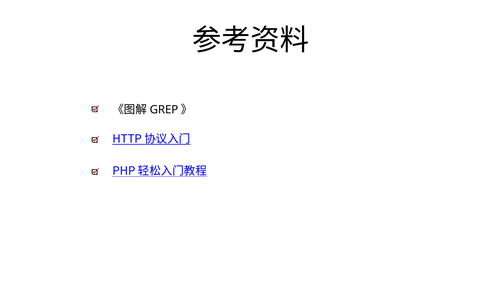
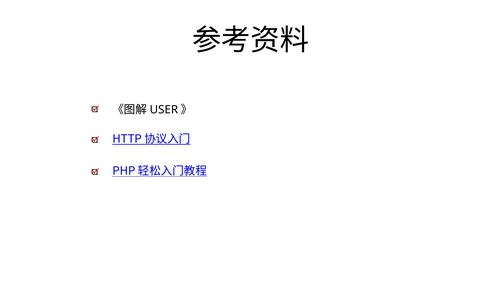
GREP: GREP -> USER
